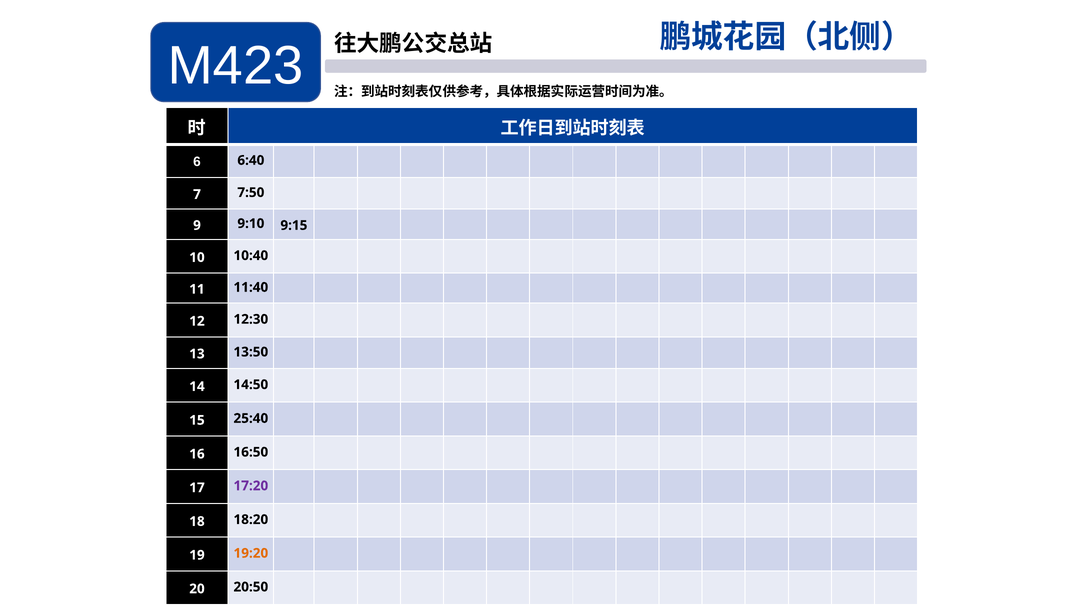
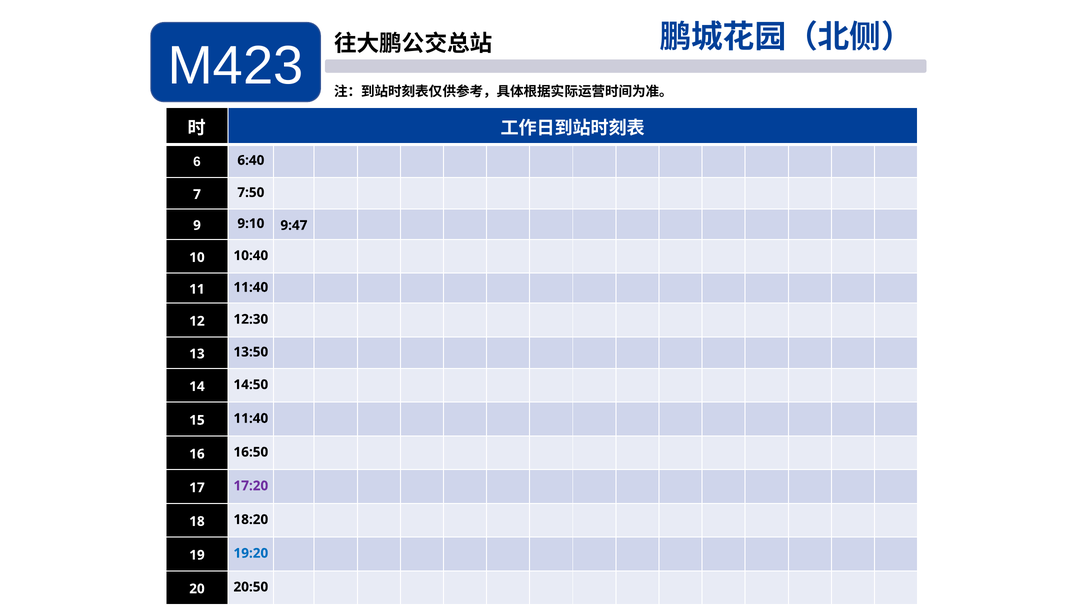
9:15: 9:15 -> 9:47
15 25:40: 25:40 -> 11:40
19:20 colour: orange -> blue
